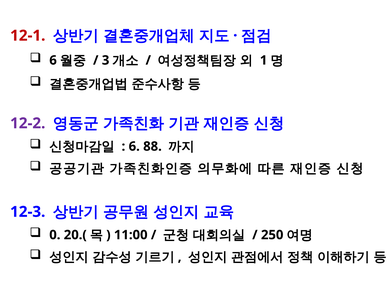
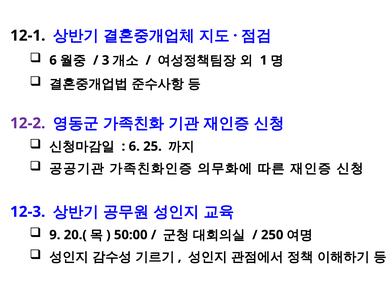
12-1 colour: red -> black
88: 88 -> 25
0: 0 -> 9
11:00: 11:00 -> 50:00
